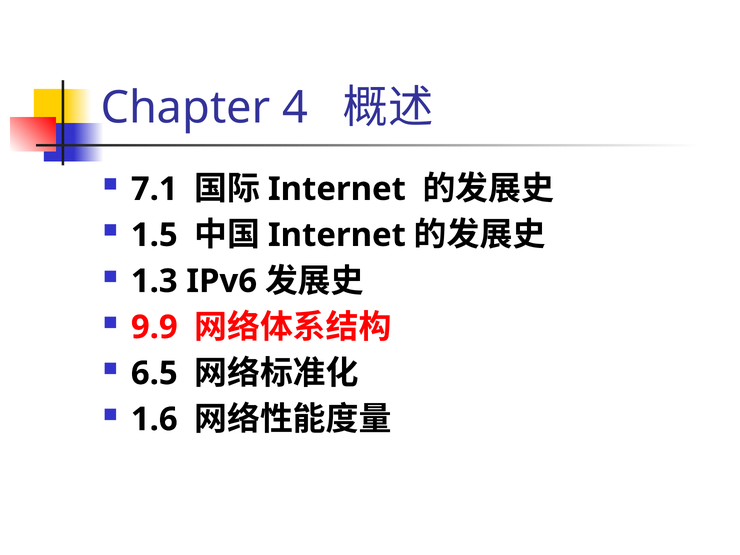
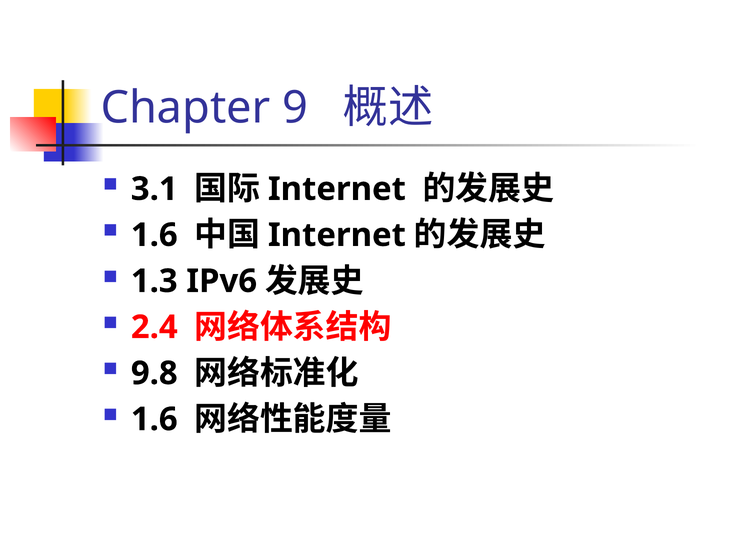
4: 4 -> 9
7.1: 7.1 -> 3.1
1.5 at (154, 235): 1.5 -> 1.6
9.9: 9.9 -> 2.4
6.5: 6.5 -> 9.8
